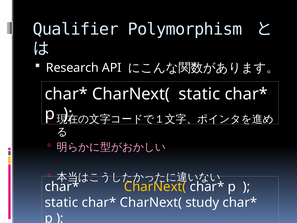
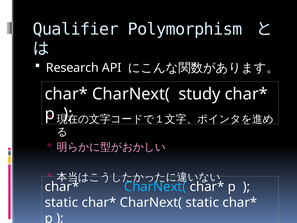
CharNext( static: static -> study
CharNext( at (155, 186) colour: yellow -> light blue
CharNext( study: study -> static
